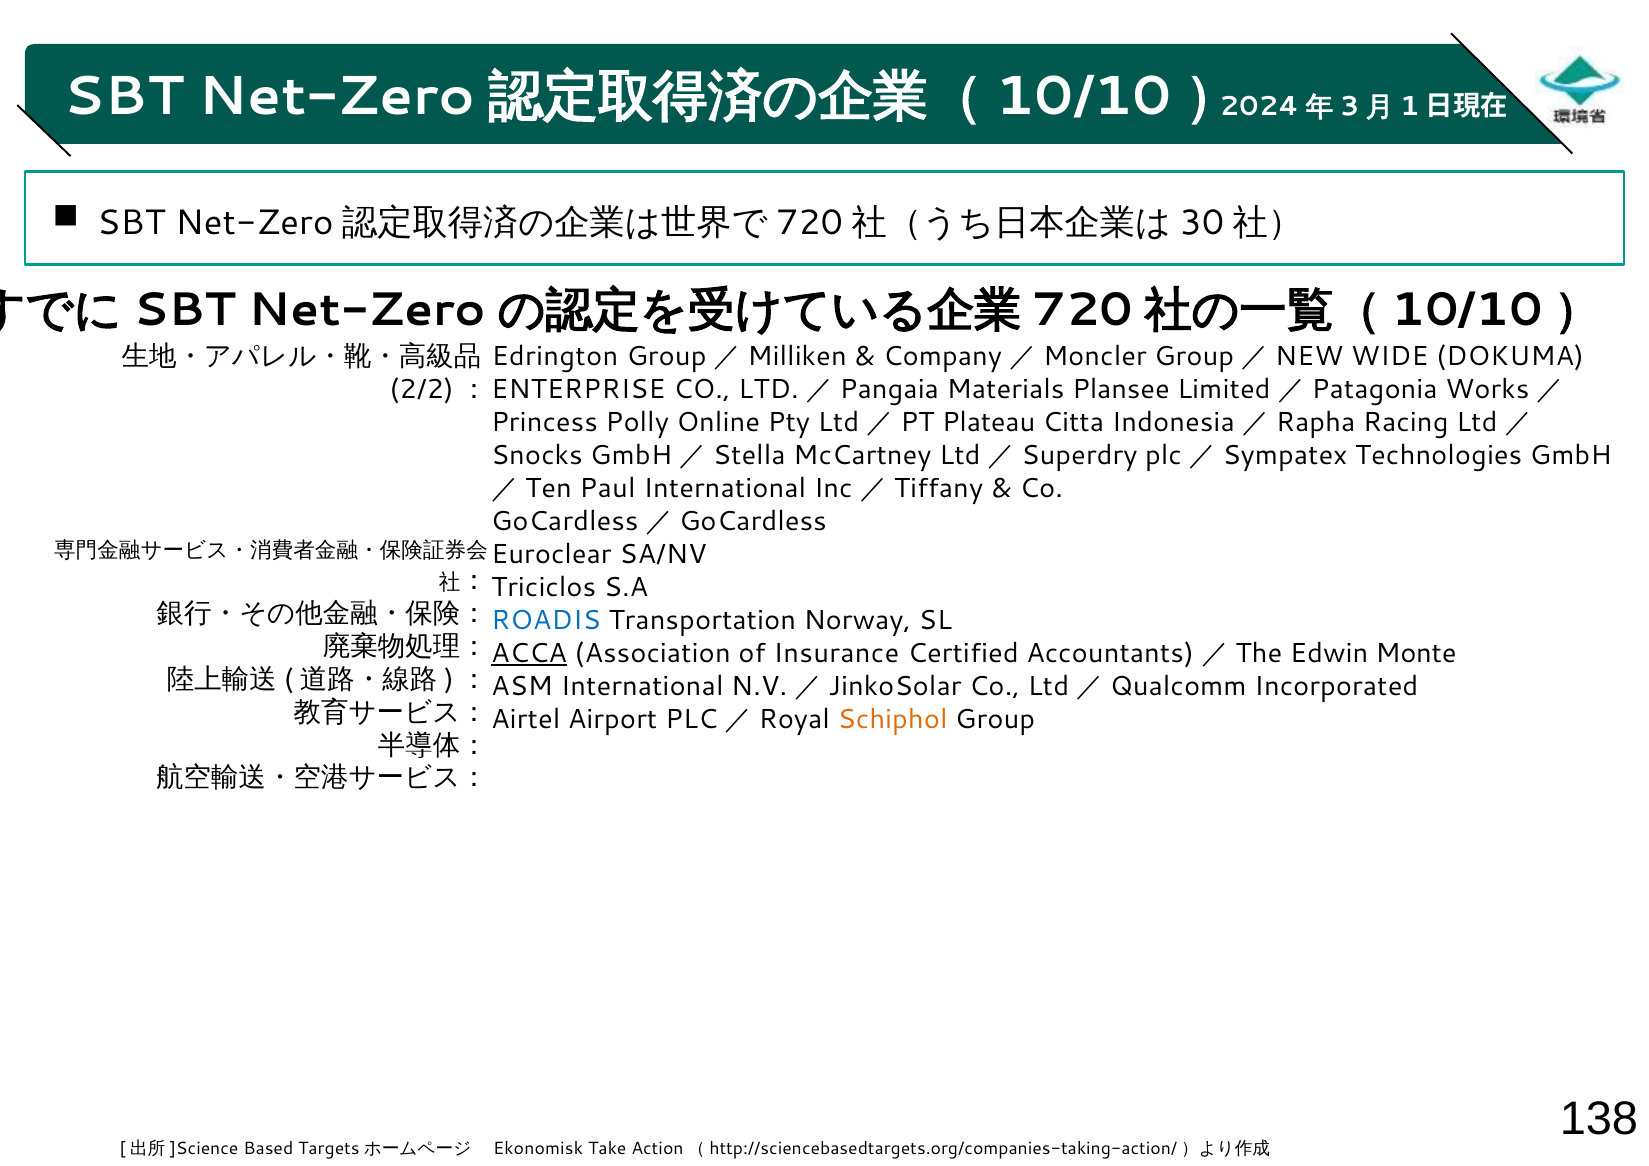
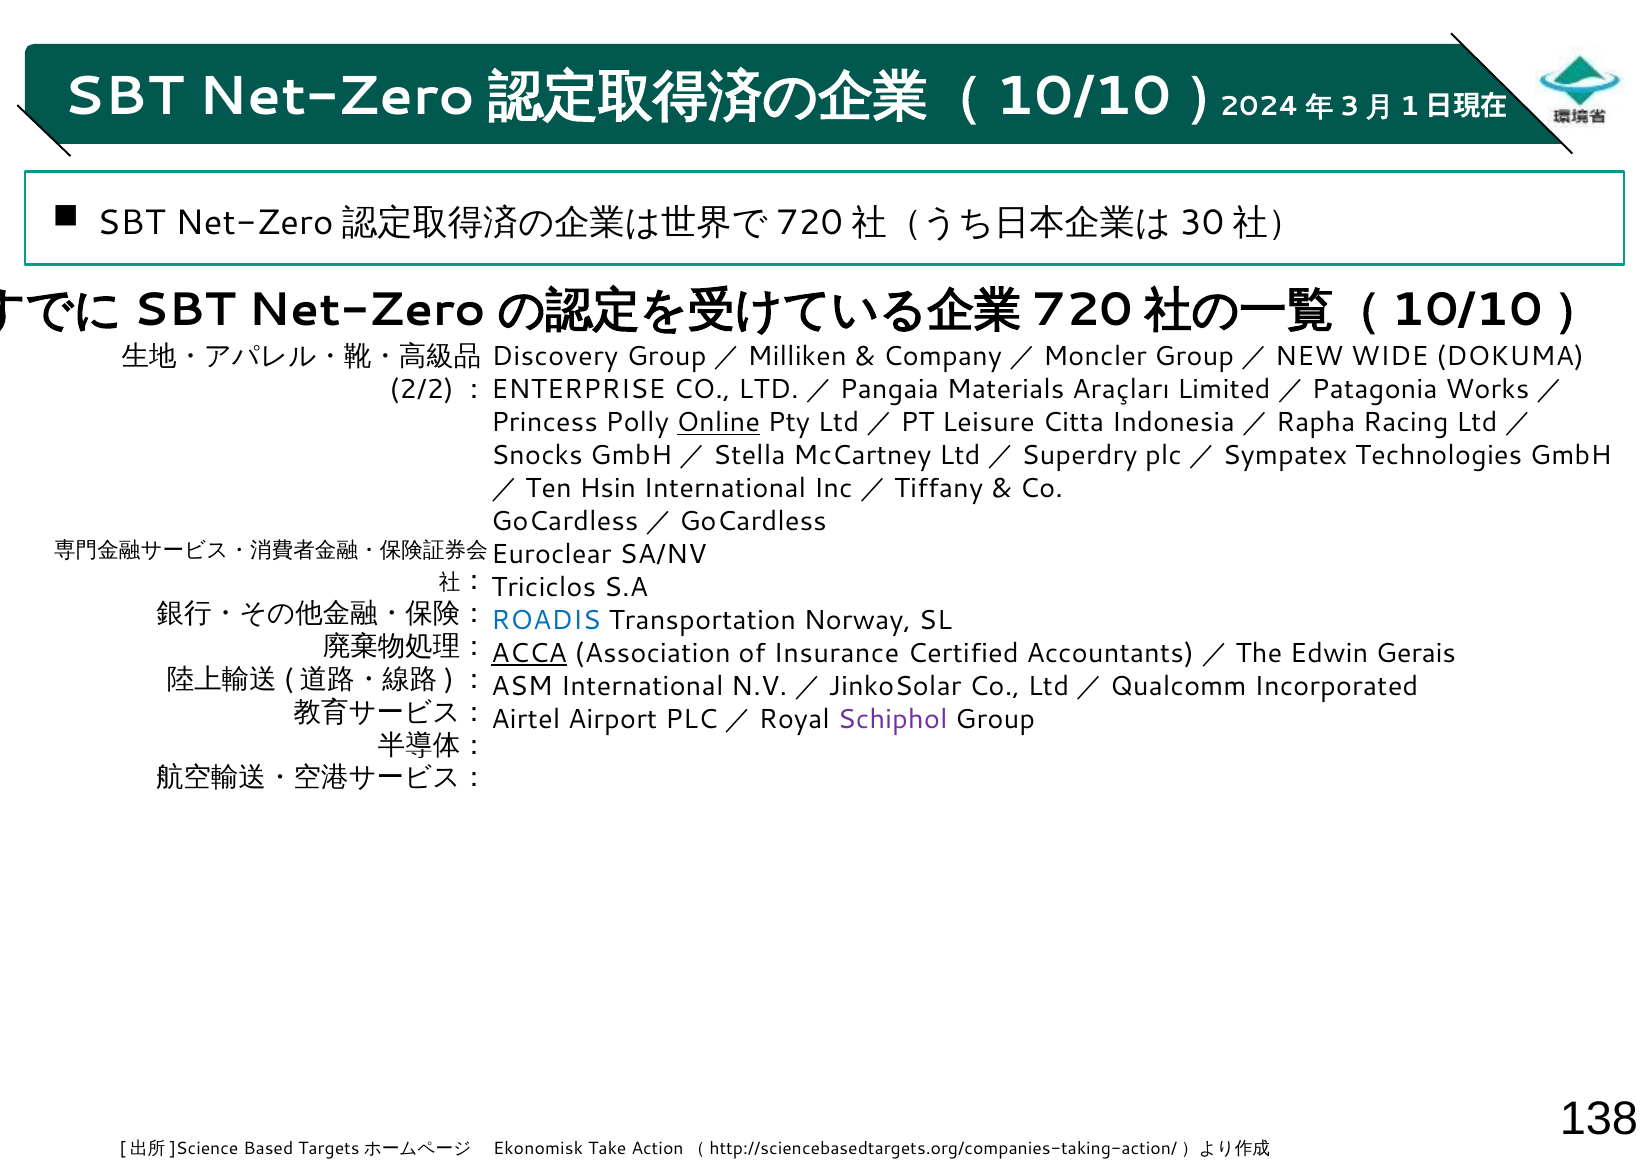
Edrington: Edrington -> Discovery
Plansee: Plansee -> Araçları
Online underline: none -> present
Plateau: Plateau -> Leisure
Paul: Paul -> Hsin
Monte: Monte -> Gerais
Schiphol colour: orange -> purple
